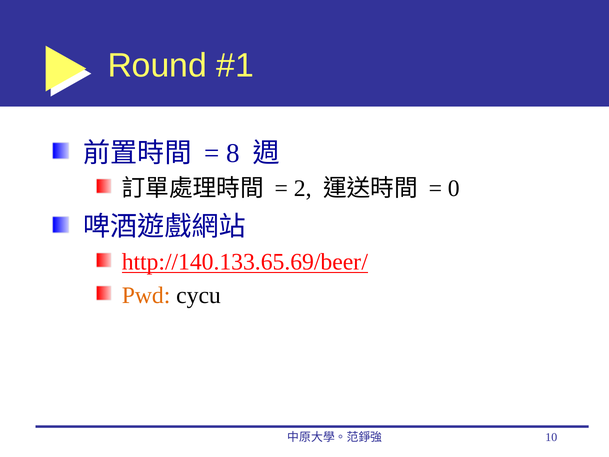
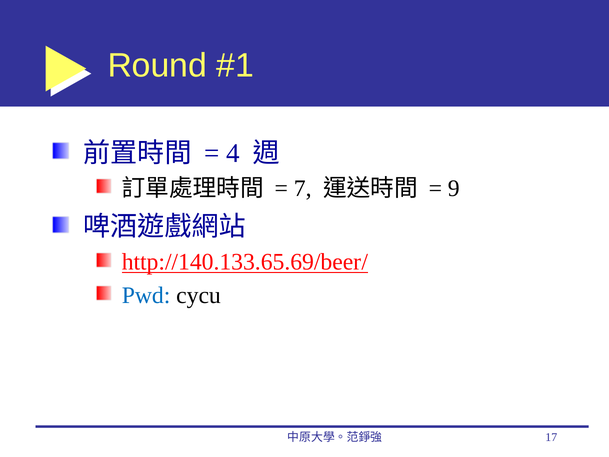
8: 8 -> 4
2: 2 -> 7
0: 0 -> 9
Pwd colour: orange -> blue
10: 10 -> 17
